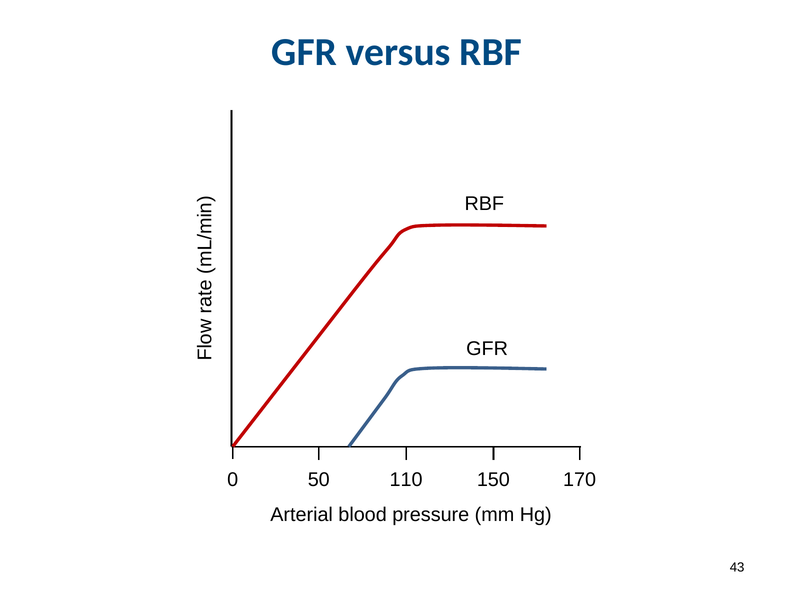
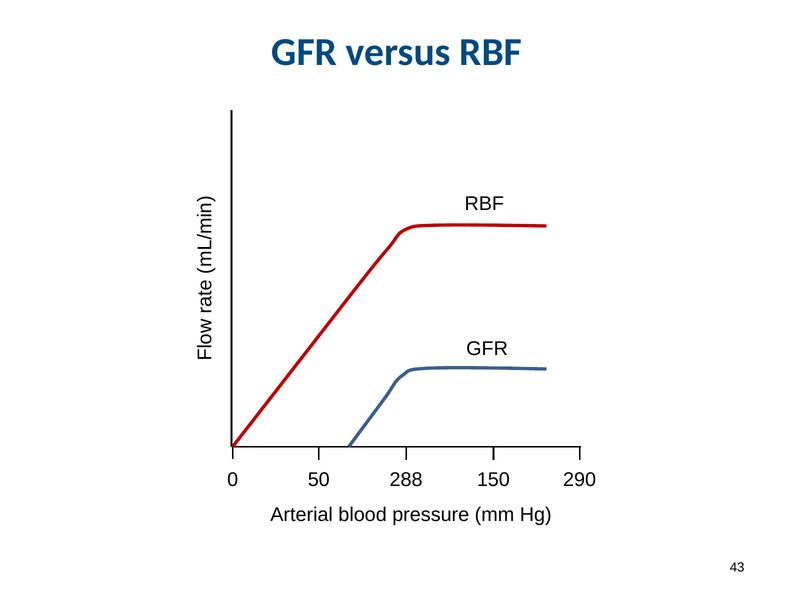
110: 110 -> 288
170: 170 -> 290
